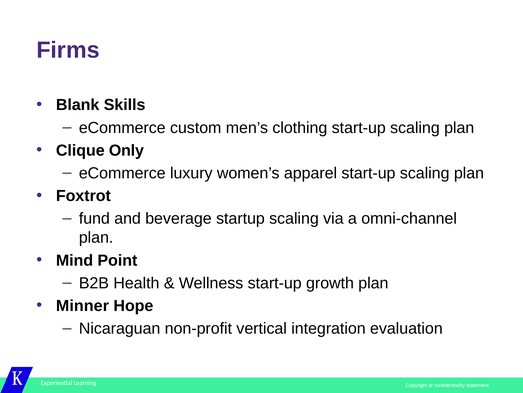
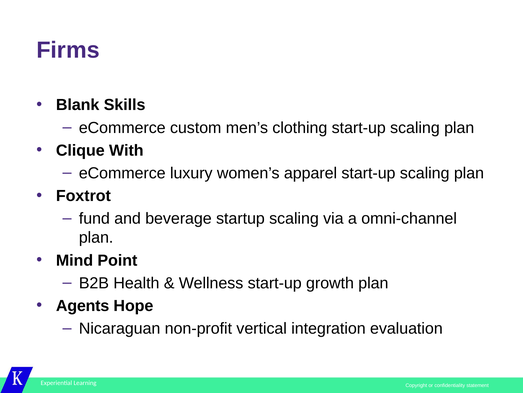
Only: Only -> With
Minner: Minner -> Agents
